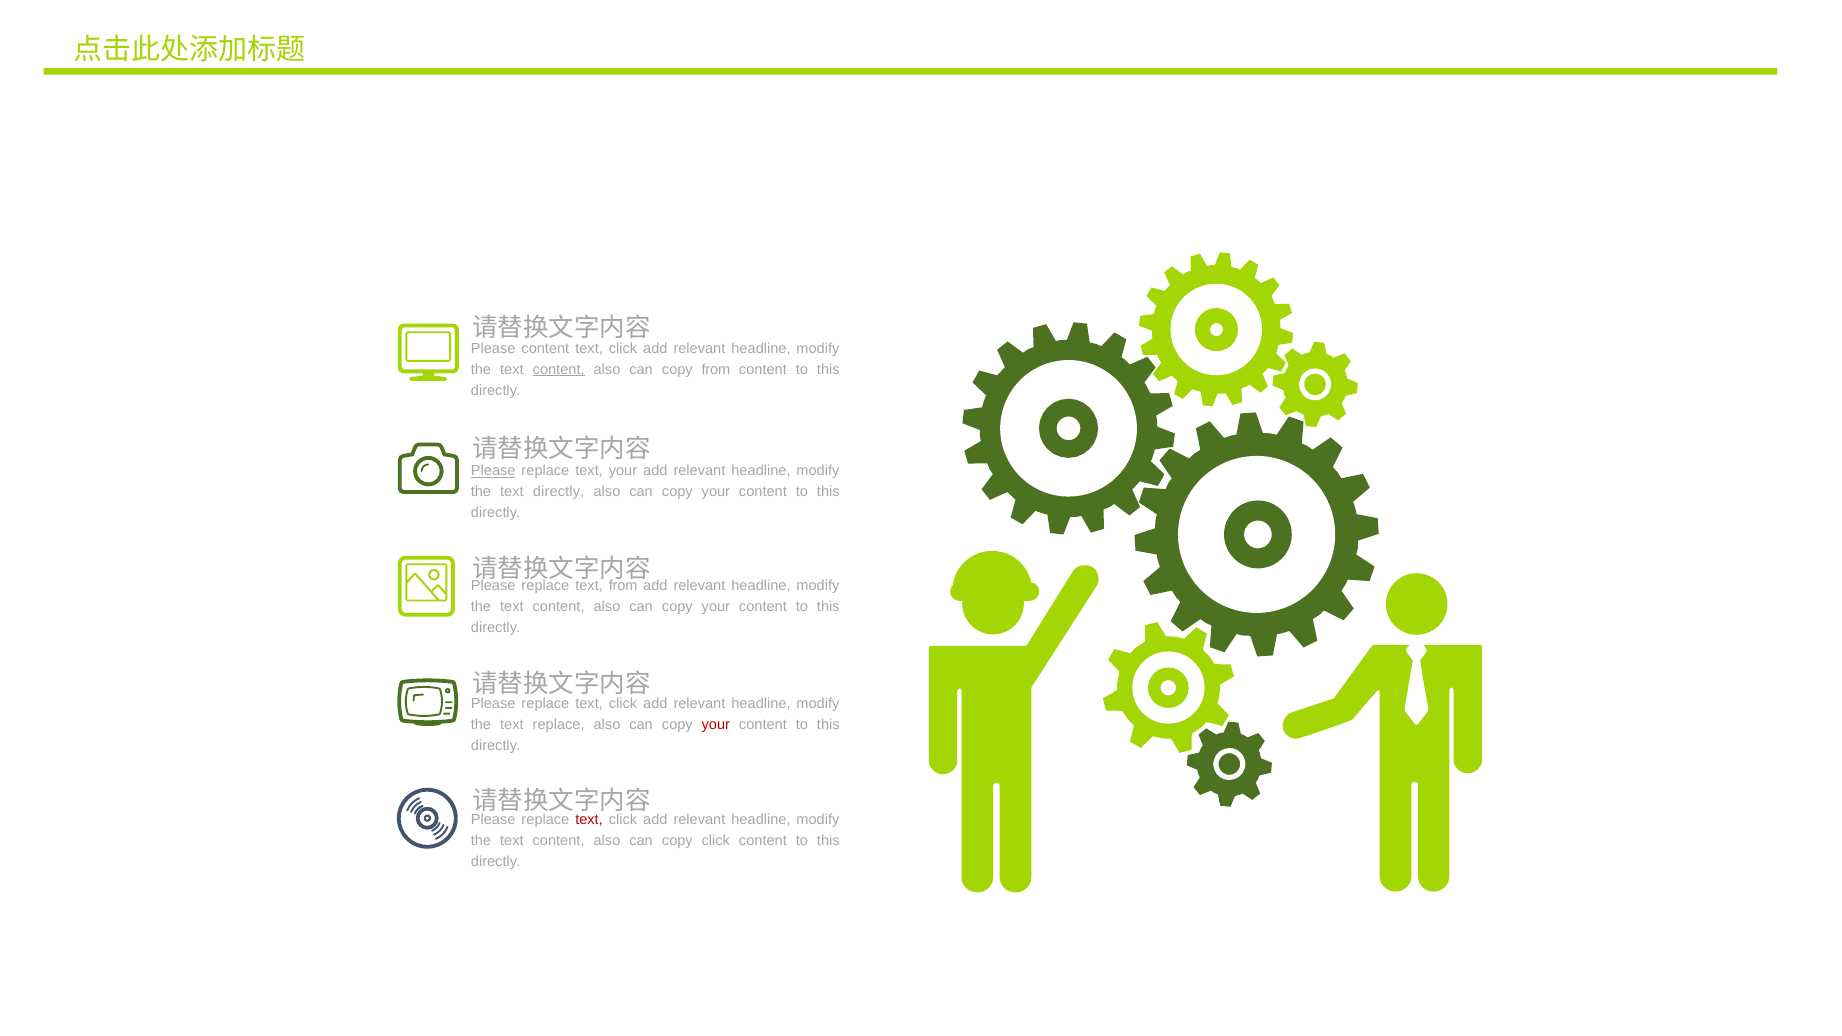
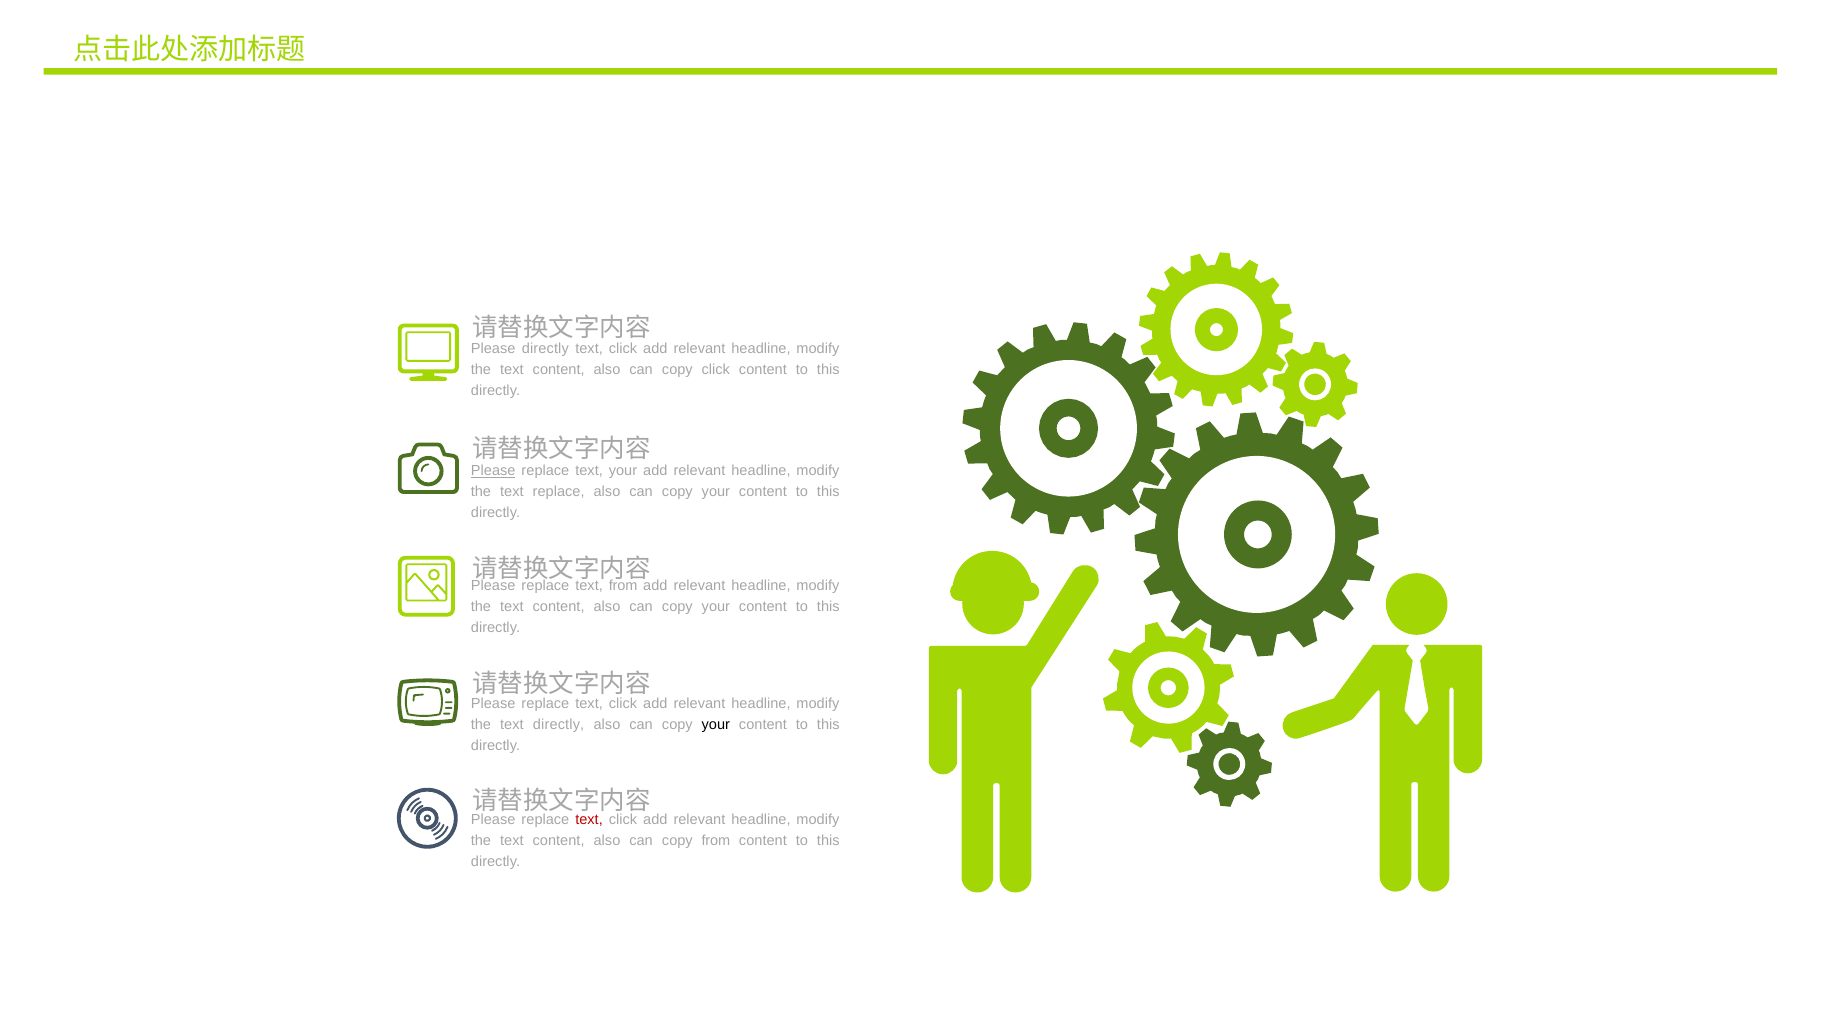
Please content: content -> directly
content at (559, 370) underline: present -> none
copy from: from -> click
text directly: directly -> replace
text replace: replace -> directly
your at (716, 724) colour: red -> black
copy click: click -> from
